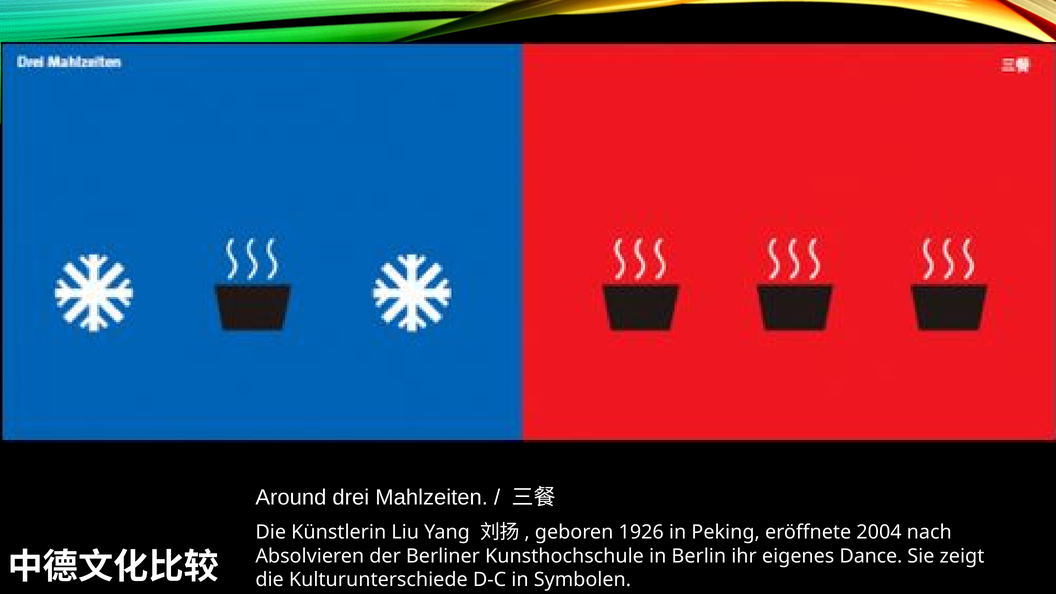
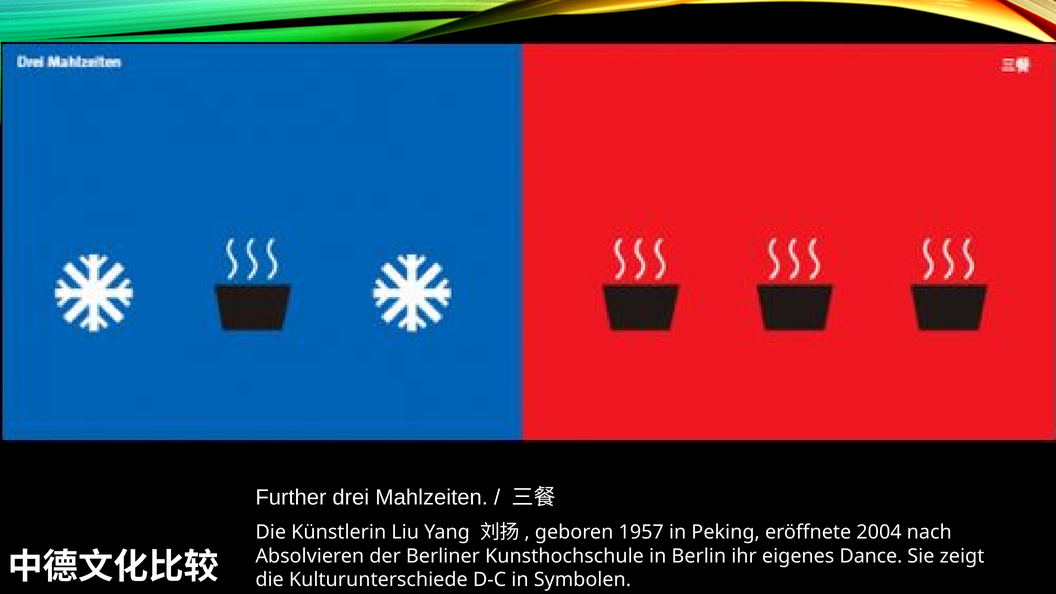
Around: Around -> Further
1926: 1926 -> 1957
